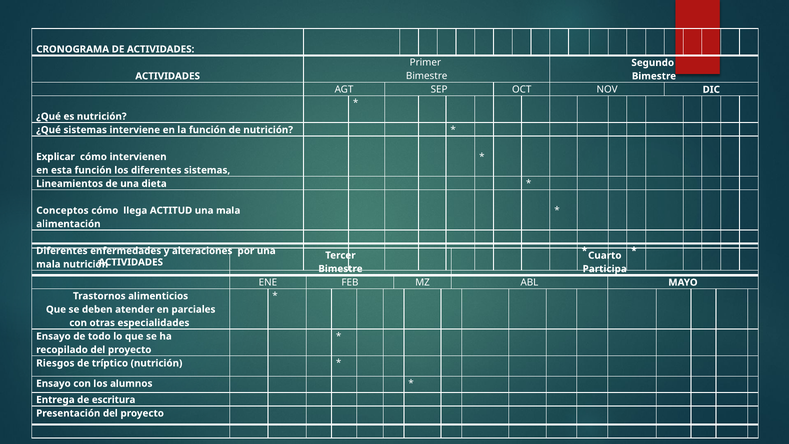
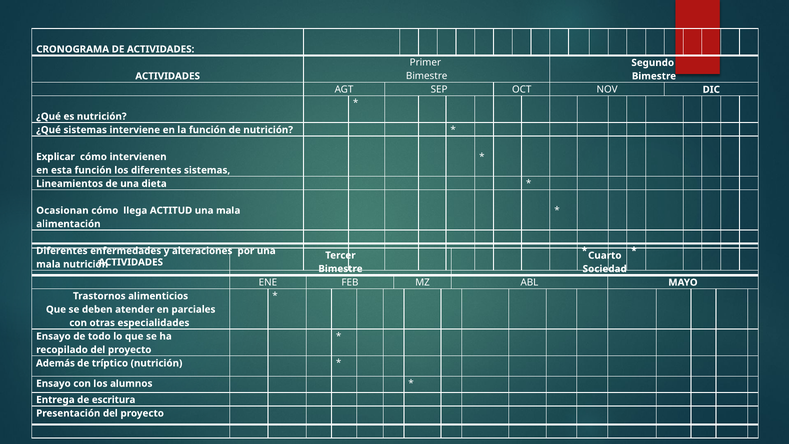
Conceptos: Conceptos -> Ocasionan
Participa: Participa -> Sociedad
Riesgos: Riesgos -> Además
